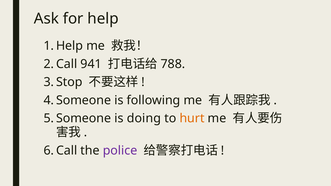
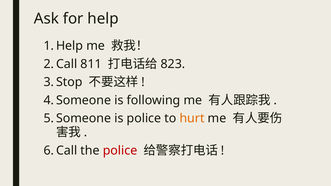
941: 941 -> 811
788: 788 -> 823
is doing: doing -> police
police at (120, 151) colour: purple -> red
